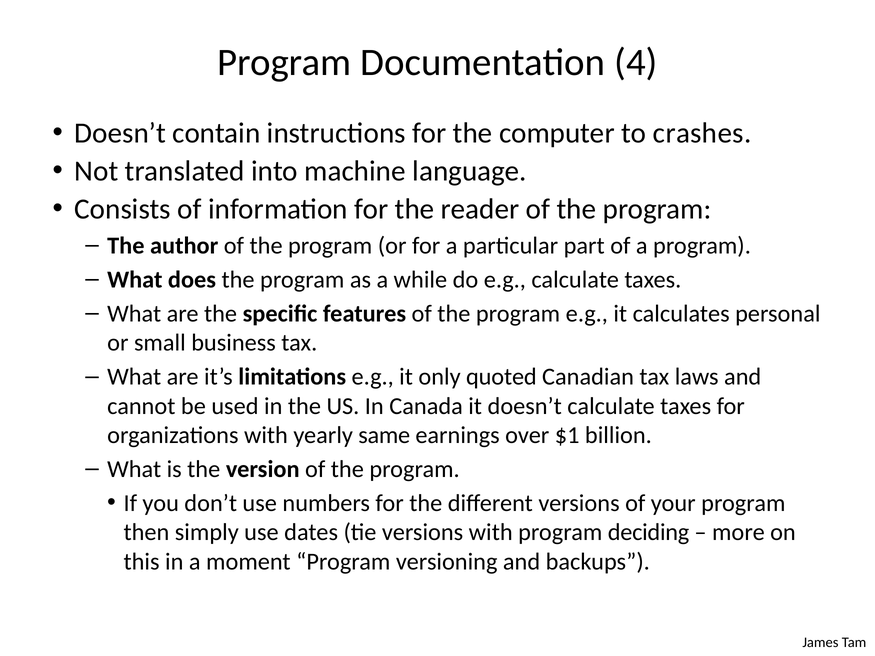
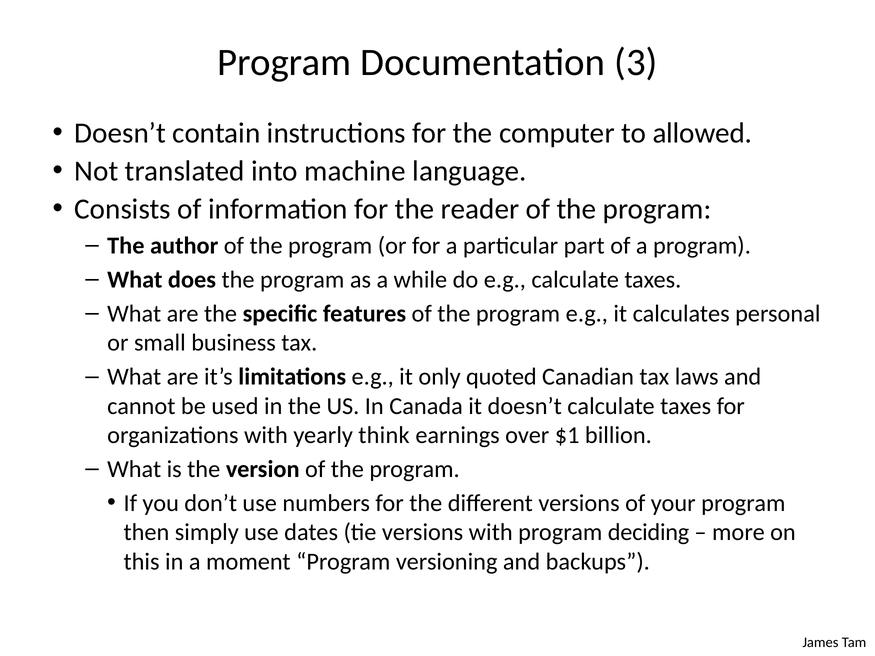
4: 4 -> 3
crashes: crashes -> allowed
same: same -> think
